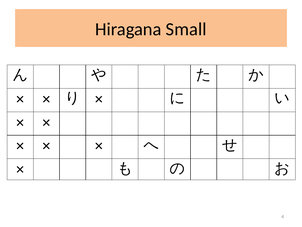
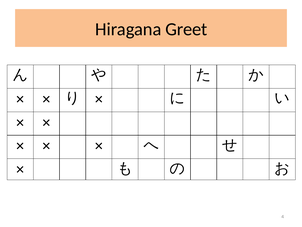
Small: Small -> Greet
